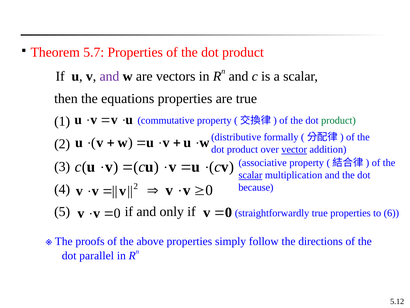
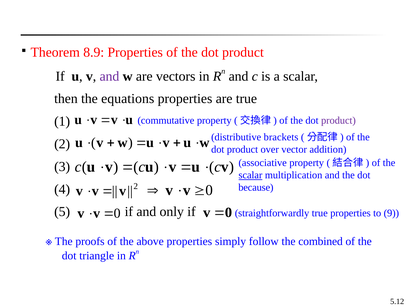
5.7: 5.7 -> 8.9
product at (338, 120) colour: green -> purple
formally: formally -> brackets
vector underline: present -> none
6: 6 -> 9
directions: directions -> combined
parallel: parallel -> triangle
